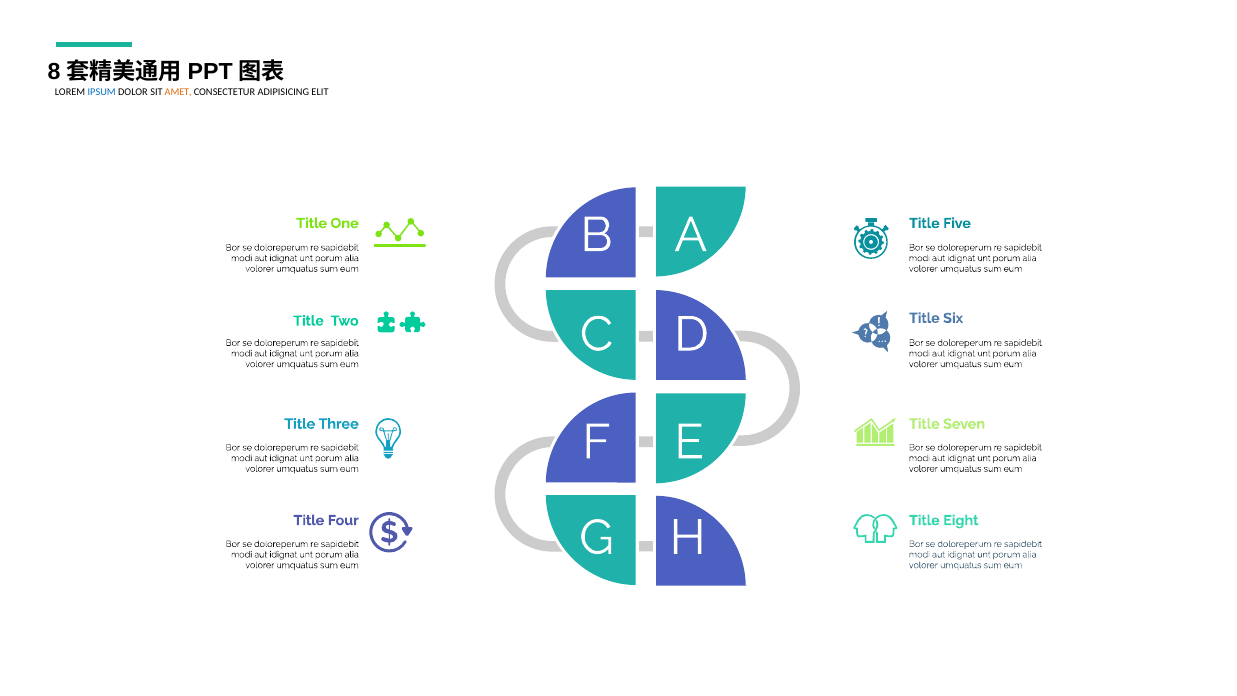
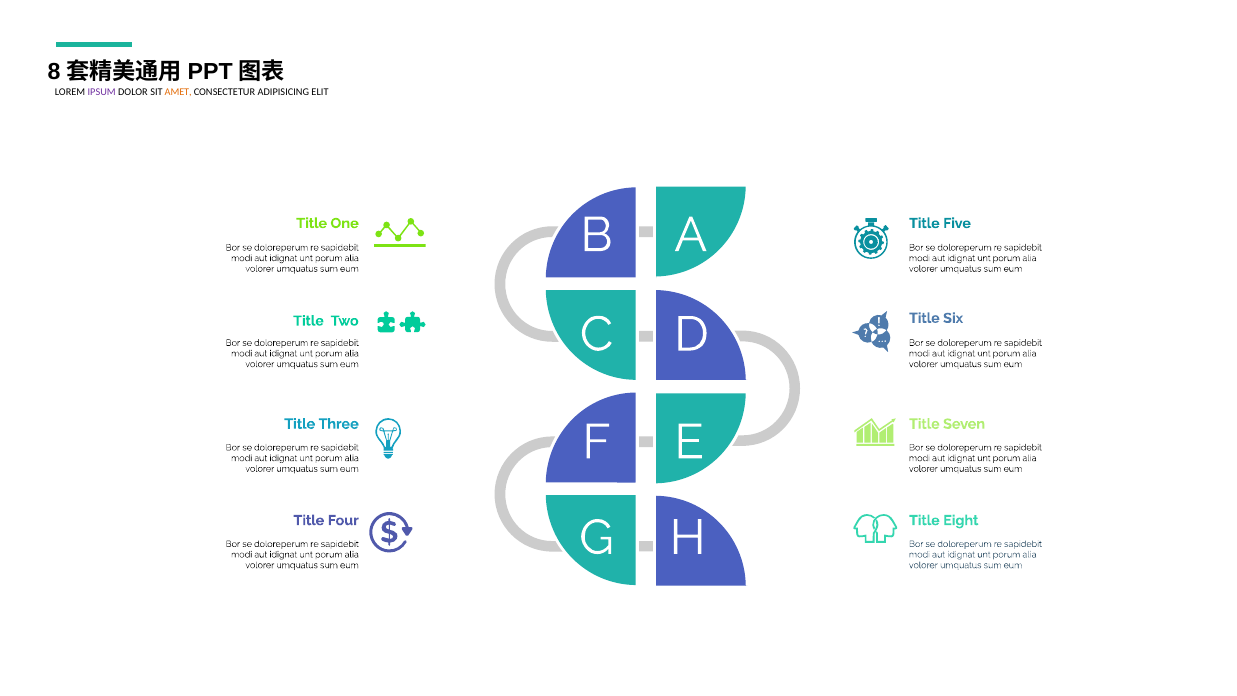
IPSUM colour: blue -> purple
